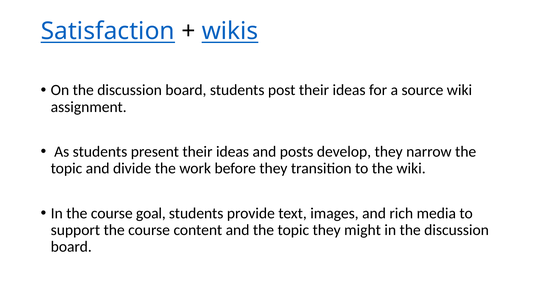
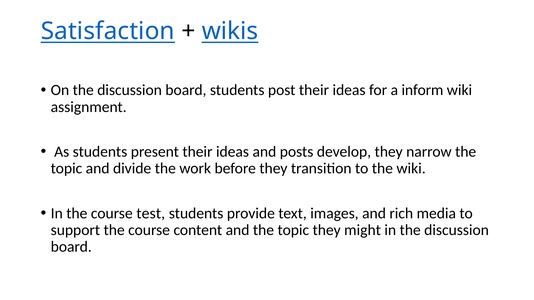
source: source -> inform
goal: goal -> test
